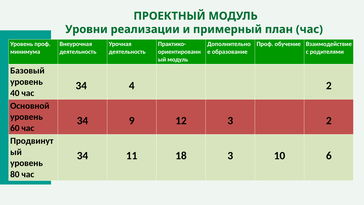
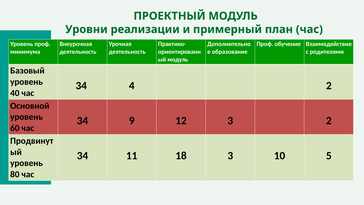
6: 6 -> 5
